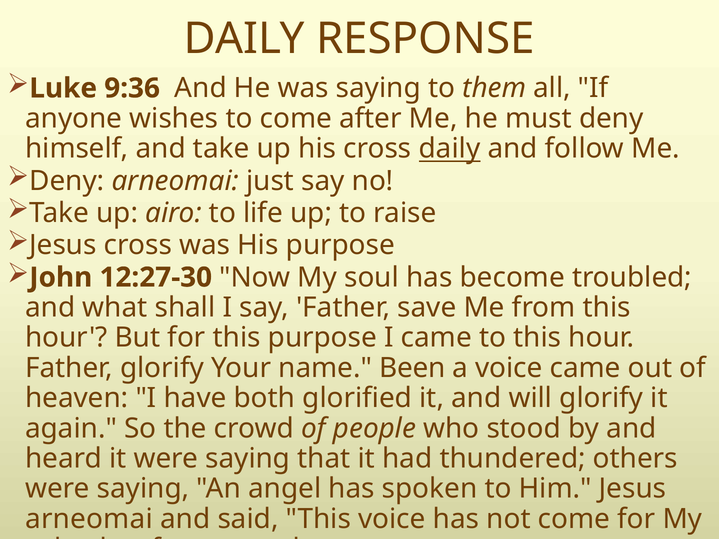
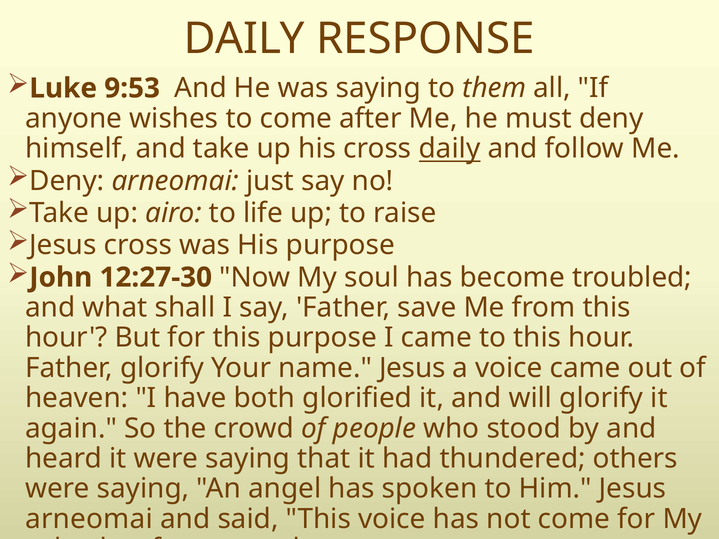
9:36: 9:36 -> 9:53
name Been: Been -> Jesus
